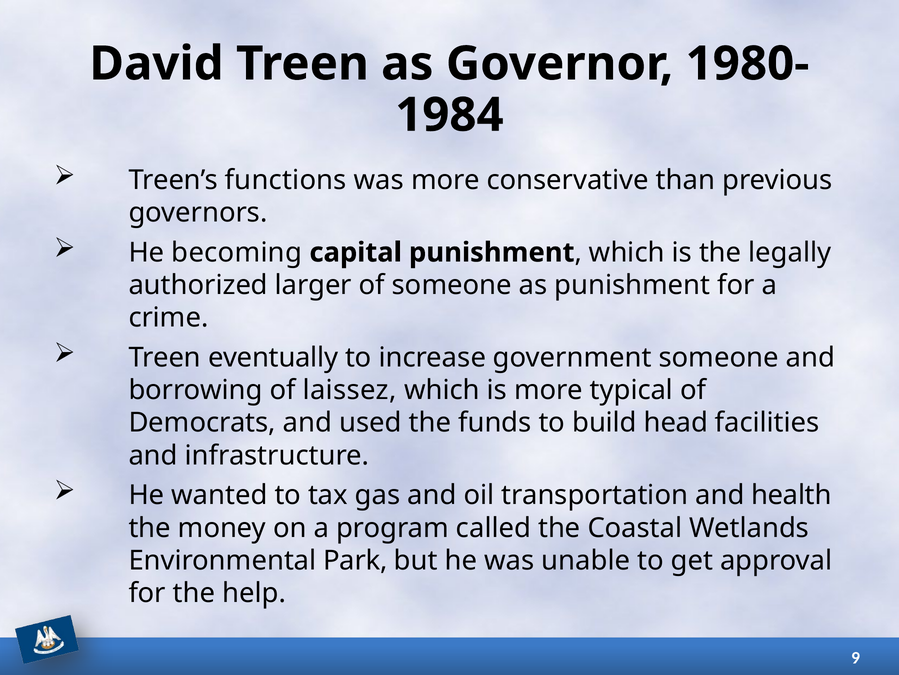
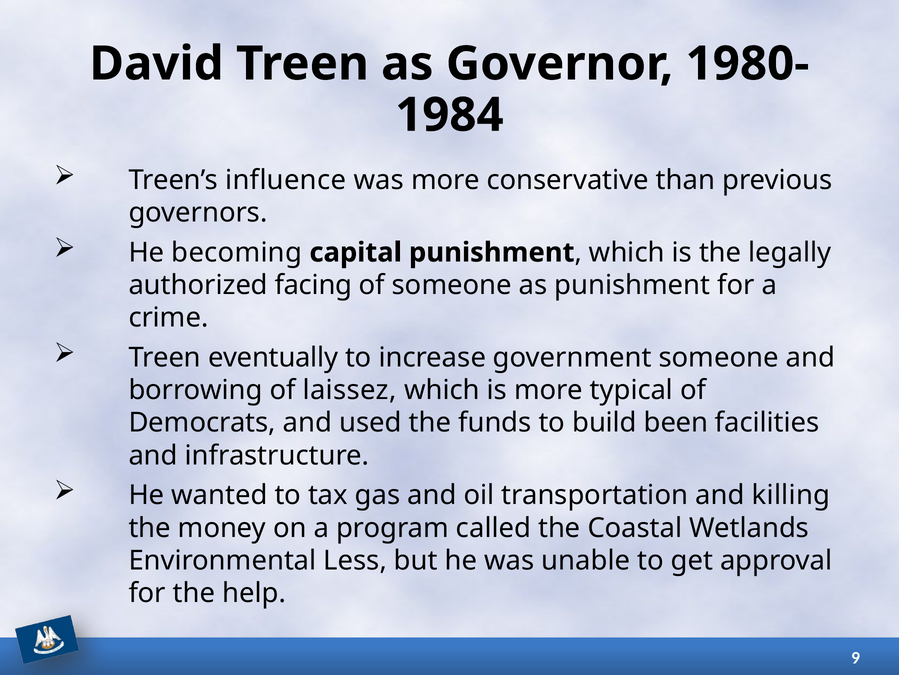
functions: functions -> influence
larger: larger -> facing
head: head -> been
health: health -> killing
Park: Park -> Less
